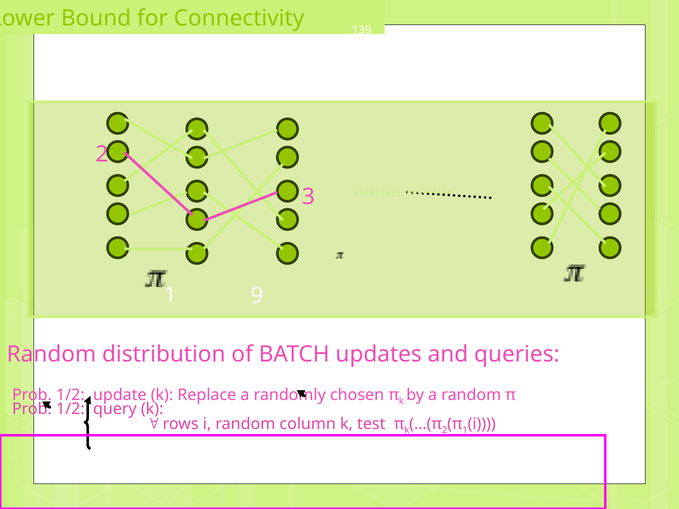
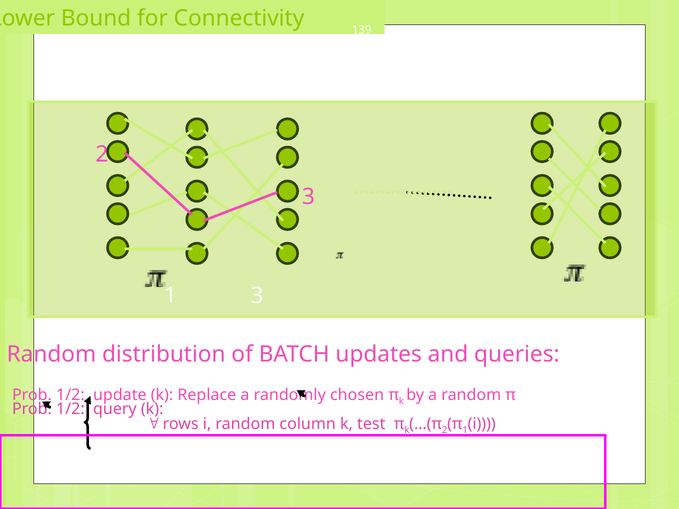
1 9: 9 -> 3
